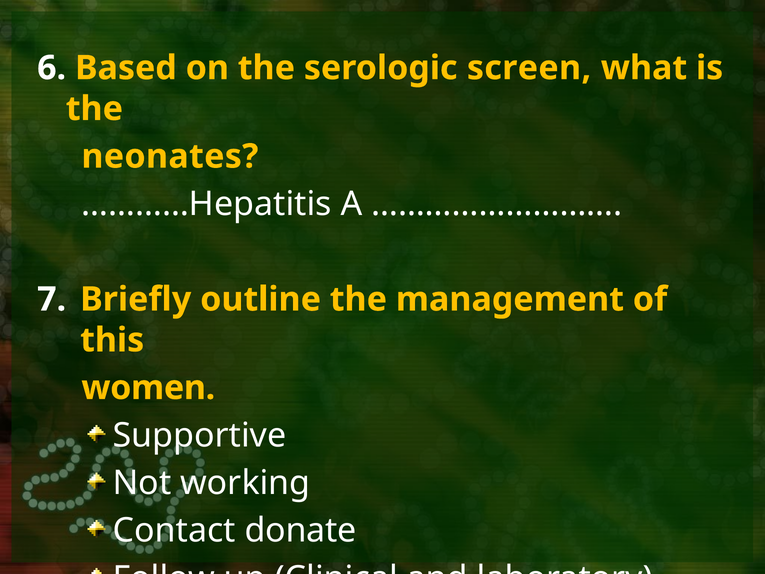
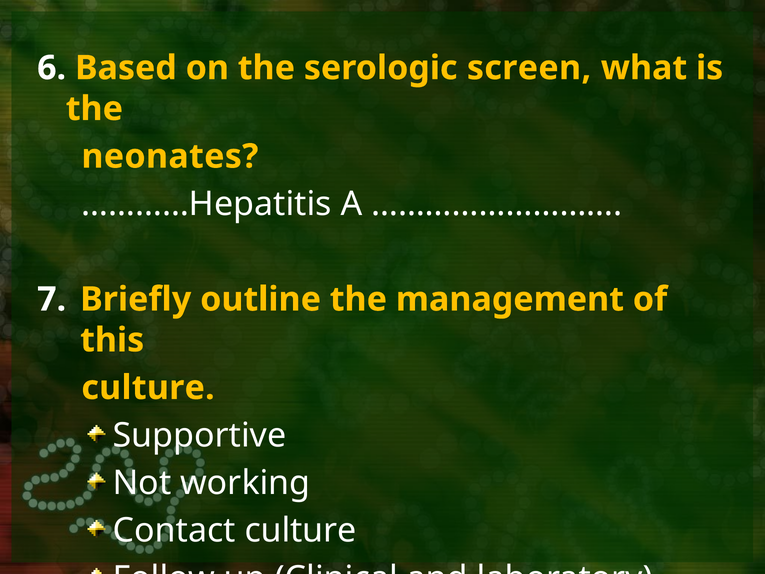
women at (148, 388): women -> culture
Contact donate: donate -> culture
